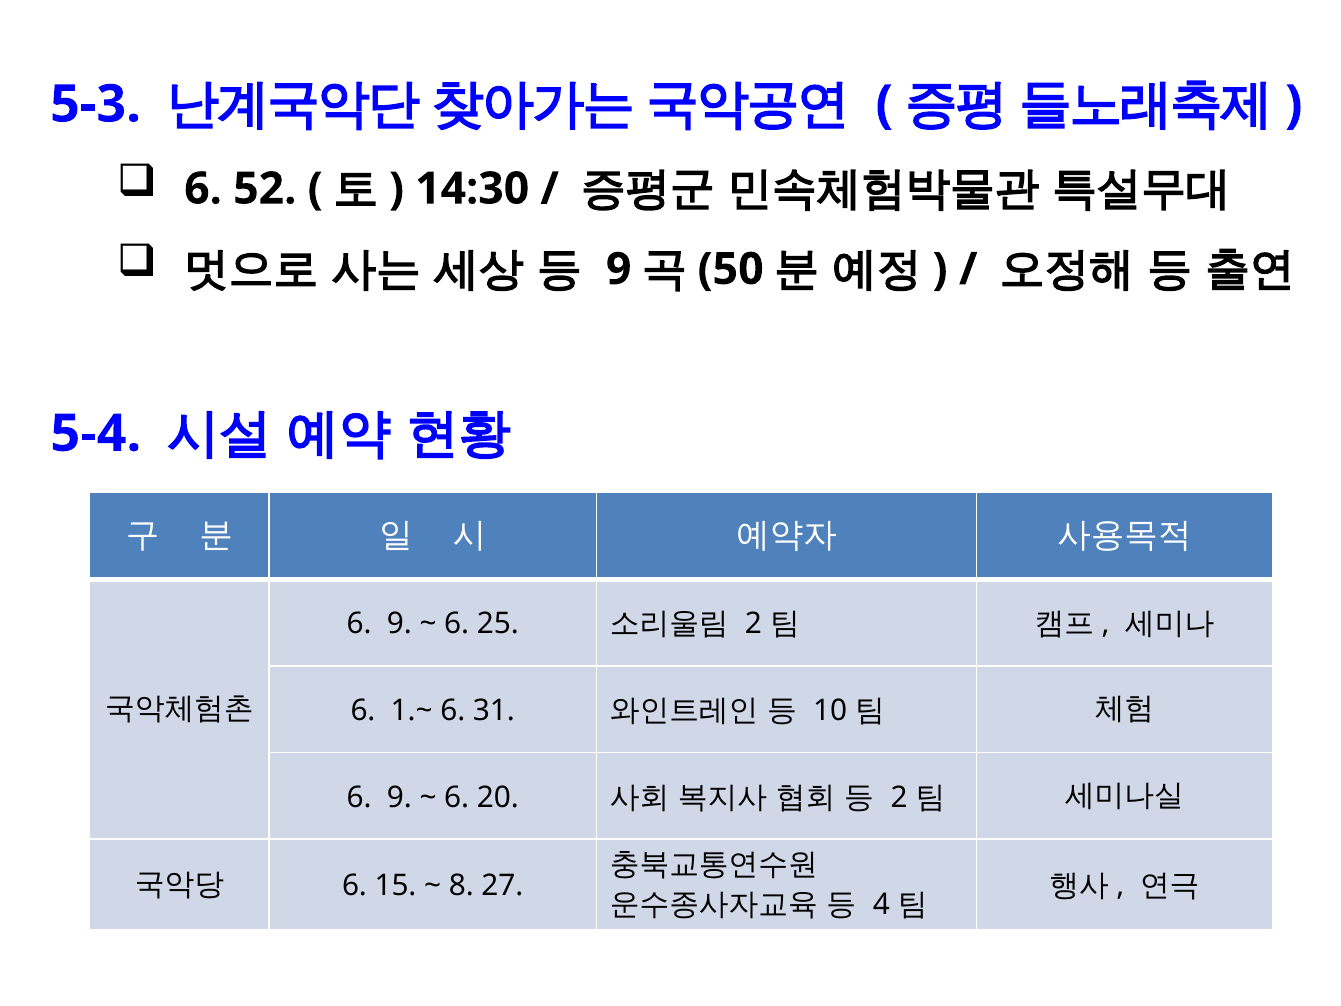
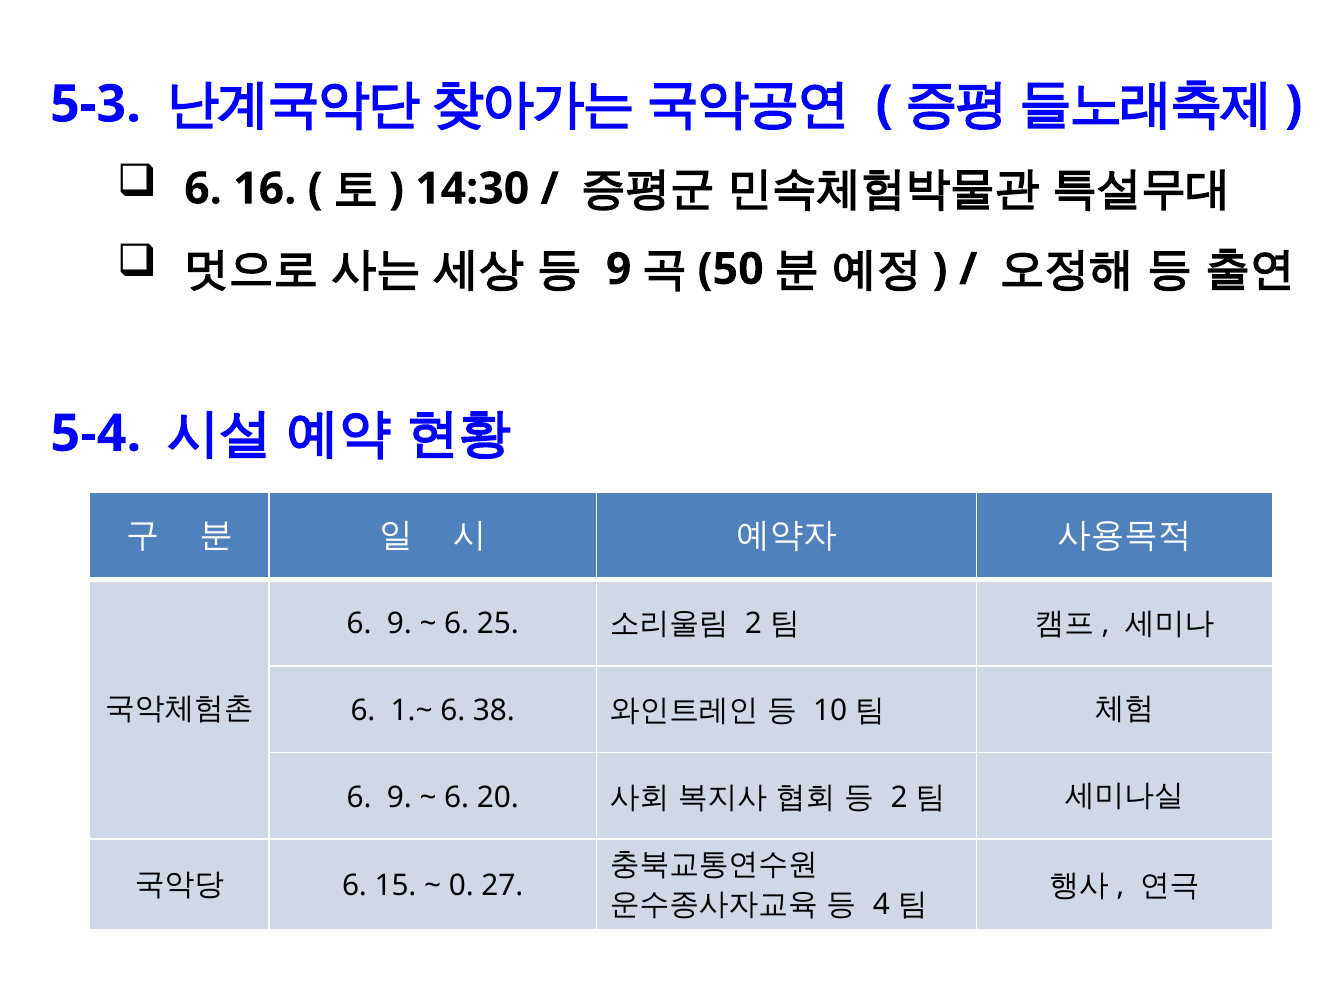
52: 52 -> 16
31: 31 -> 38
8: 8 -> 0
